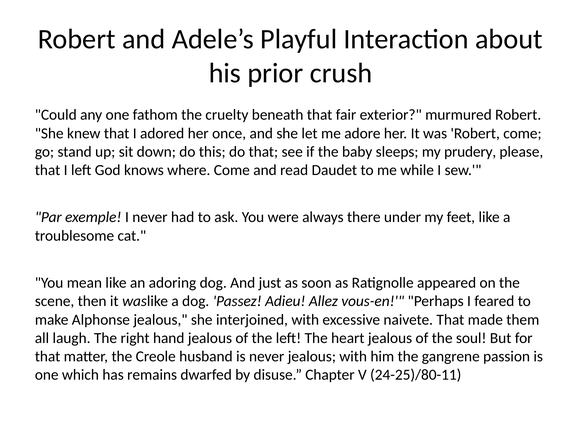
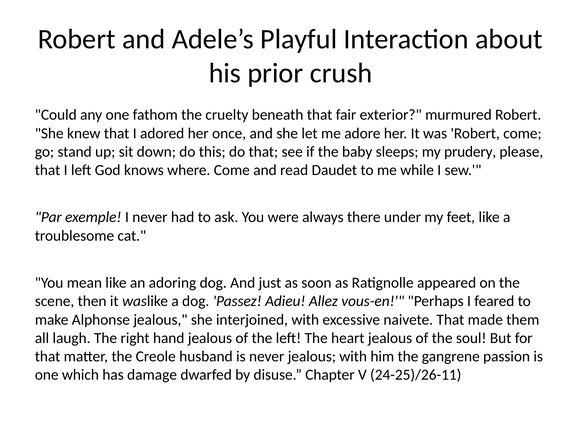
remains: remains -> damage
24-25)/80-11: 24-25)/80-11 -> 24-25)/26-11
